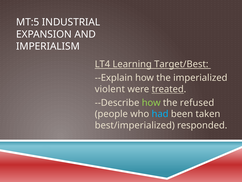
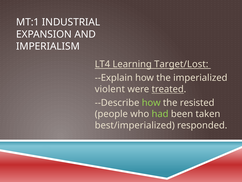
MT:5: MT:5 -> MT:1
Target/Best: Target/Best -> Target/Lost
refused: refused -> resisted
had colour: light blue -> light green
